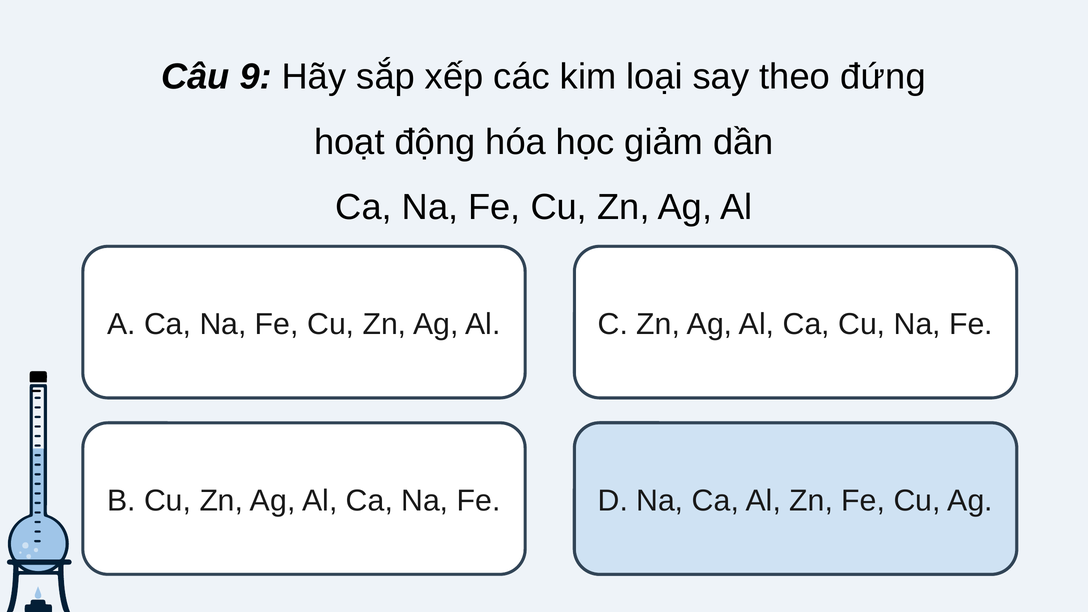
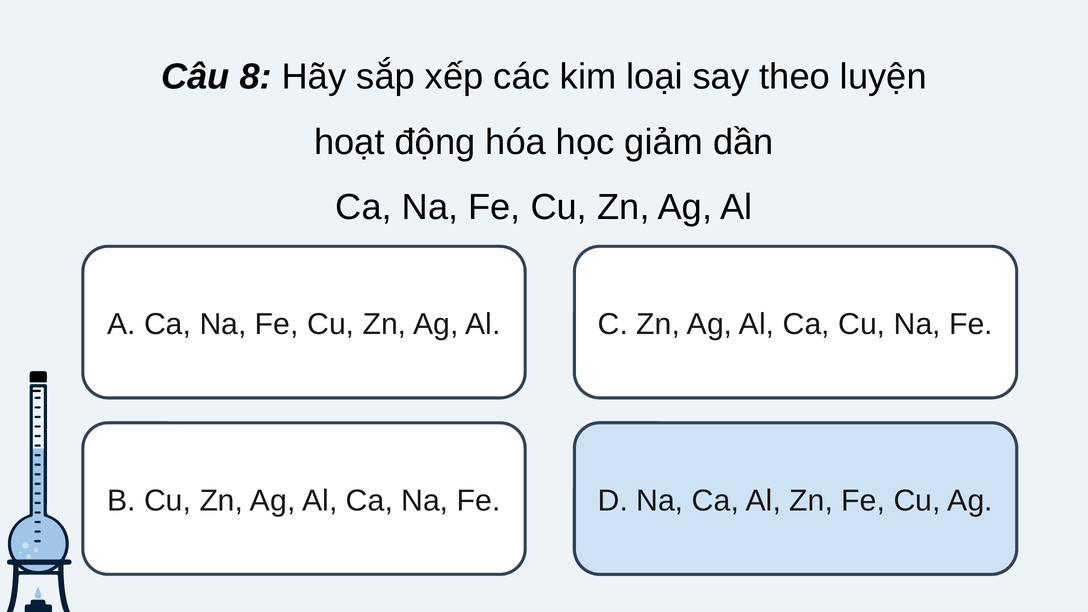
9: 9 -> 8
đứng: đứng -> luyện
